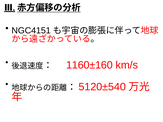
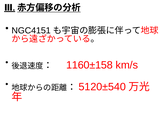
1160±160: 1160±160 -> 1160±158
